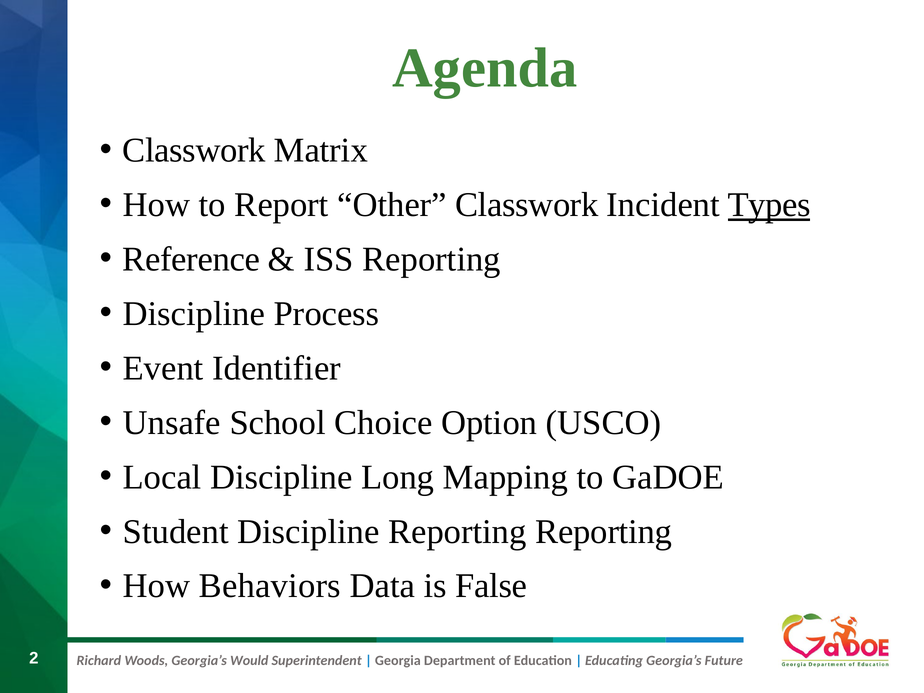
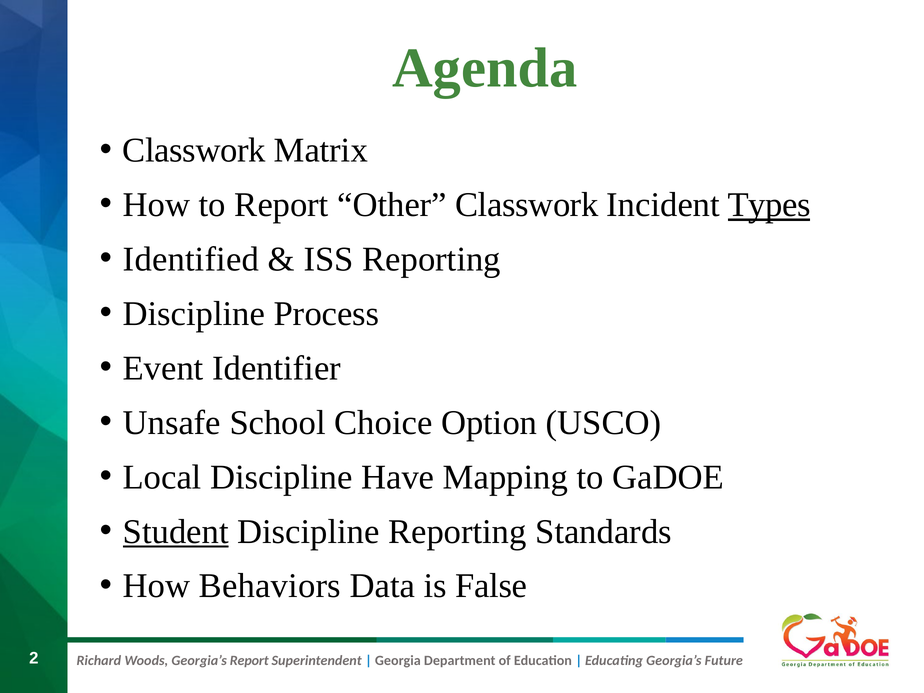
Reference: Reference -> Identified
Long: Long -> Have
Student underline: none -> present
Reporting Reporting: Reporting -> Standards
Would at (249, 661): Would -> Report
